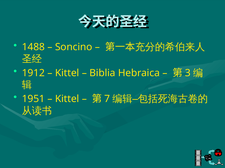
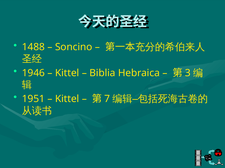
1912: 1912 -> 1946
